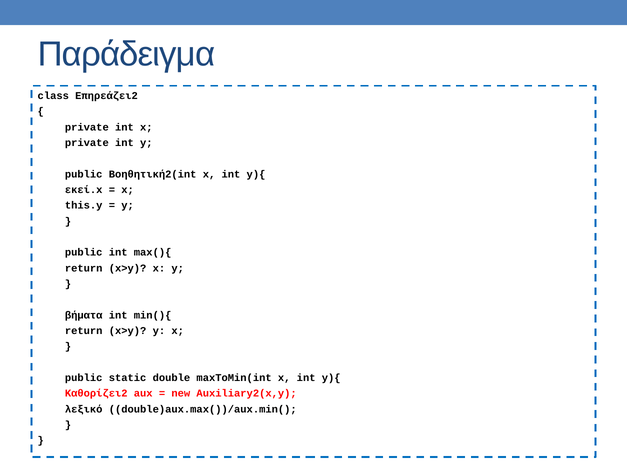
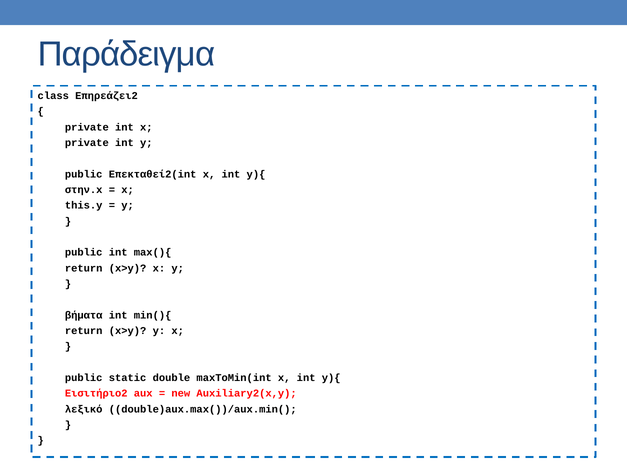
Βοηθητική2(int: Βοηθητική2(int -> Επεκταθεί2(int
εκεί.x: εκεί.x -> στην.x
Καθορίζει2: Καθορίζει2 -> Εισιτήριο2
